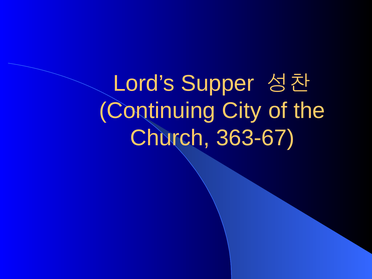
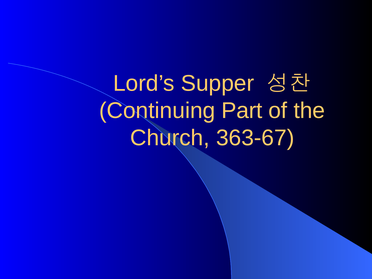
City: City -> Part
